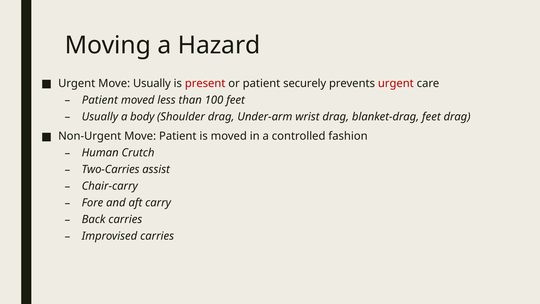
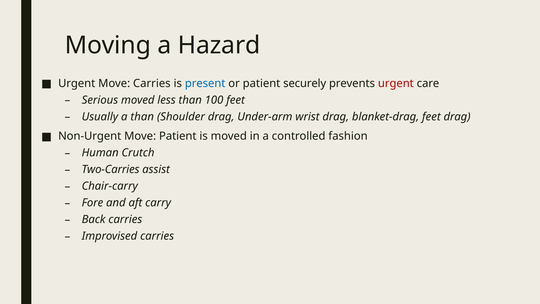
Move Usually: Usually -> Carries
present colour: red -> blue
Patient at (100, 100): Patient -> Serious
a body: body -> than
